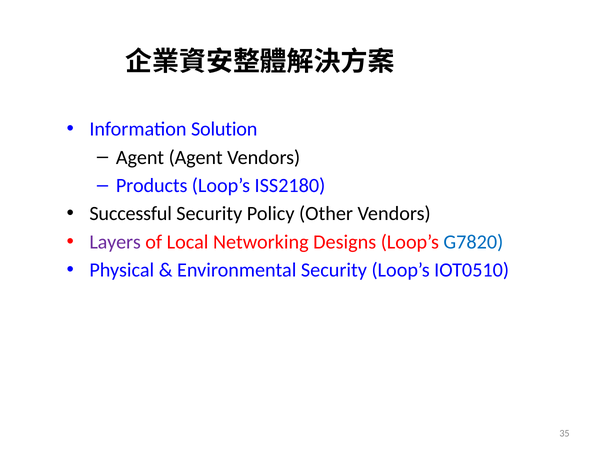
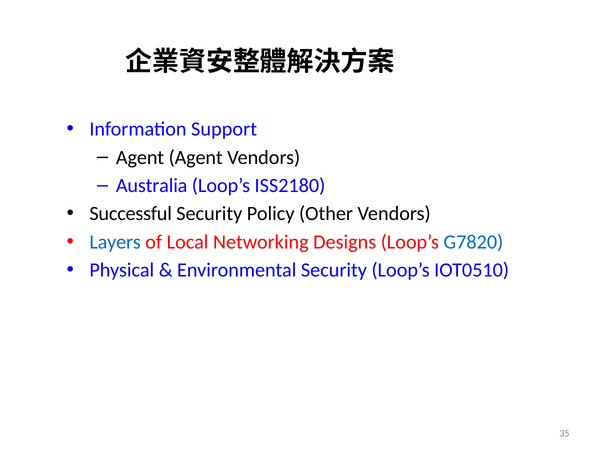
Solution: Solution -> Support
Products: Products -> Australia
Layers colour: purple -> blue
